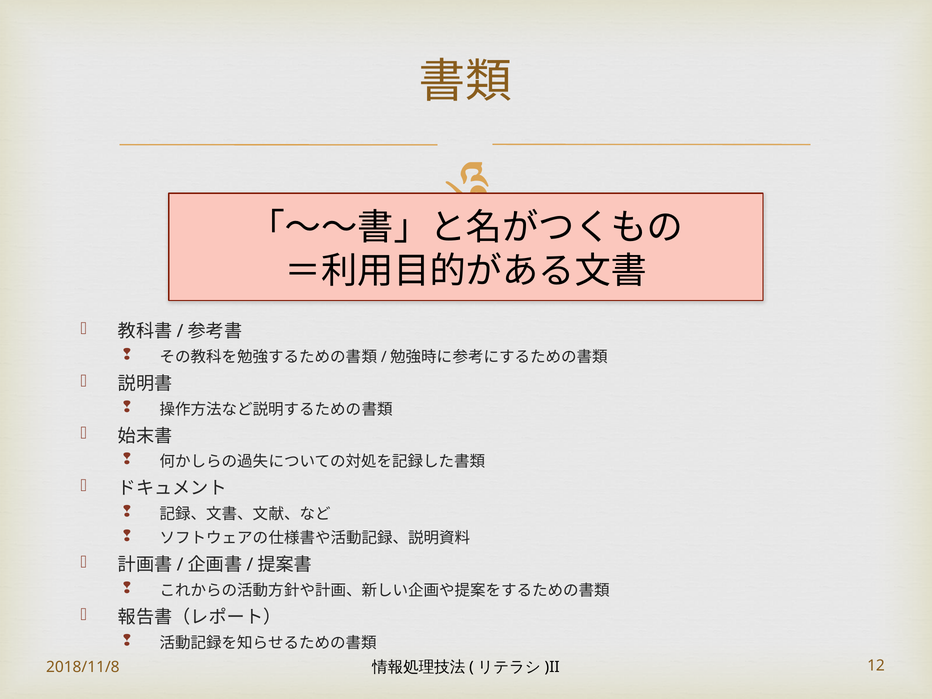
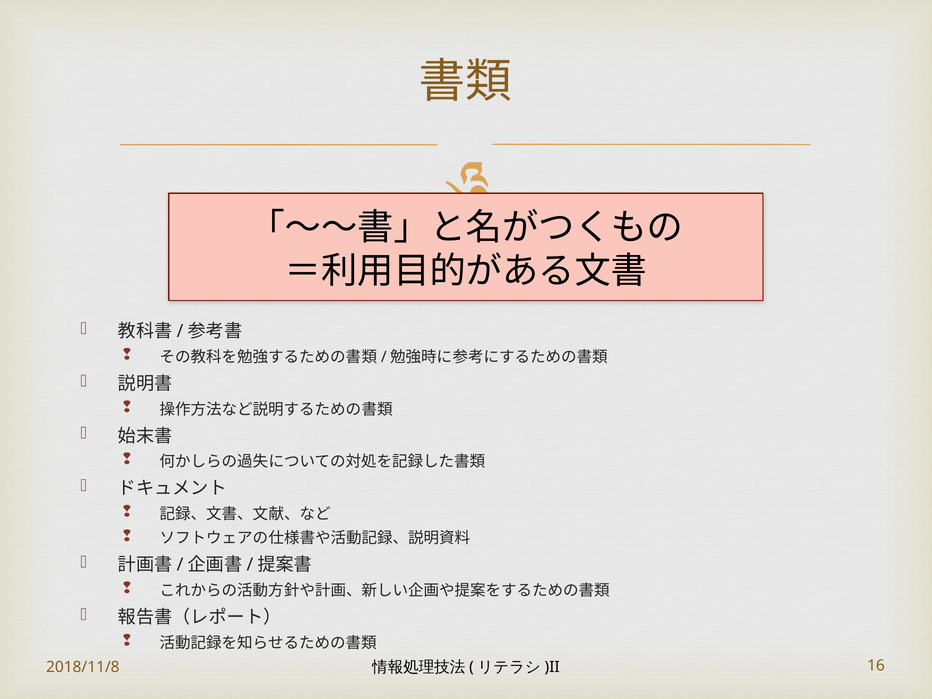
12: 12 -> 16
